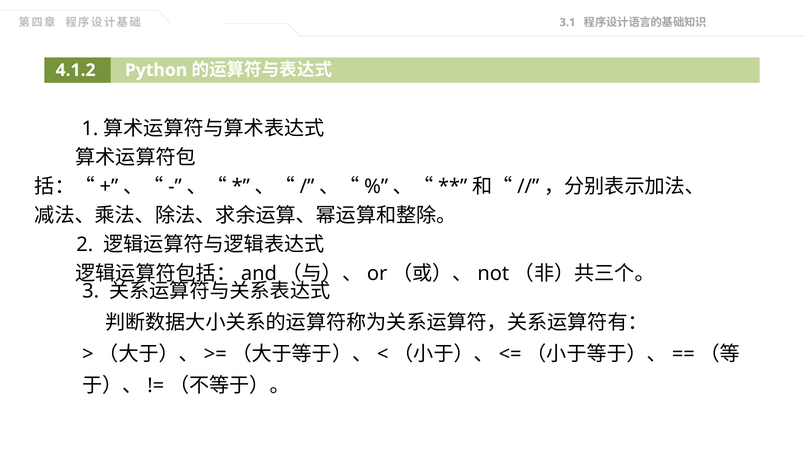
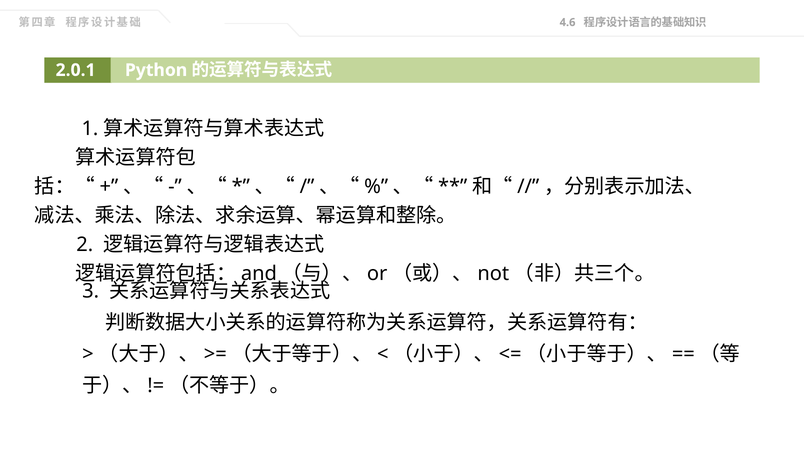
3.1: 3.1 -> 4.6
4.1.2: 4.1.2 -> 2.0.1
